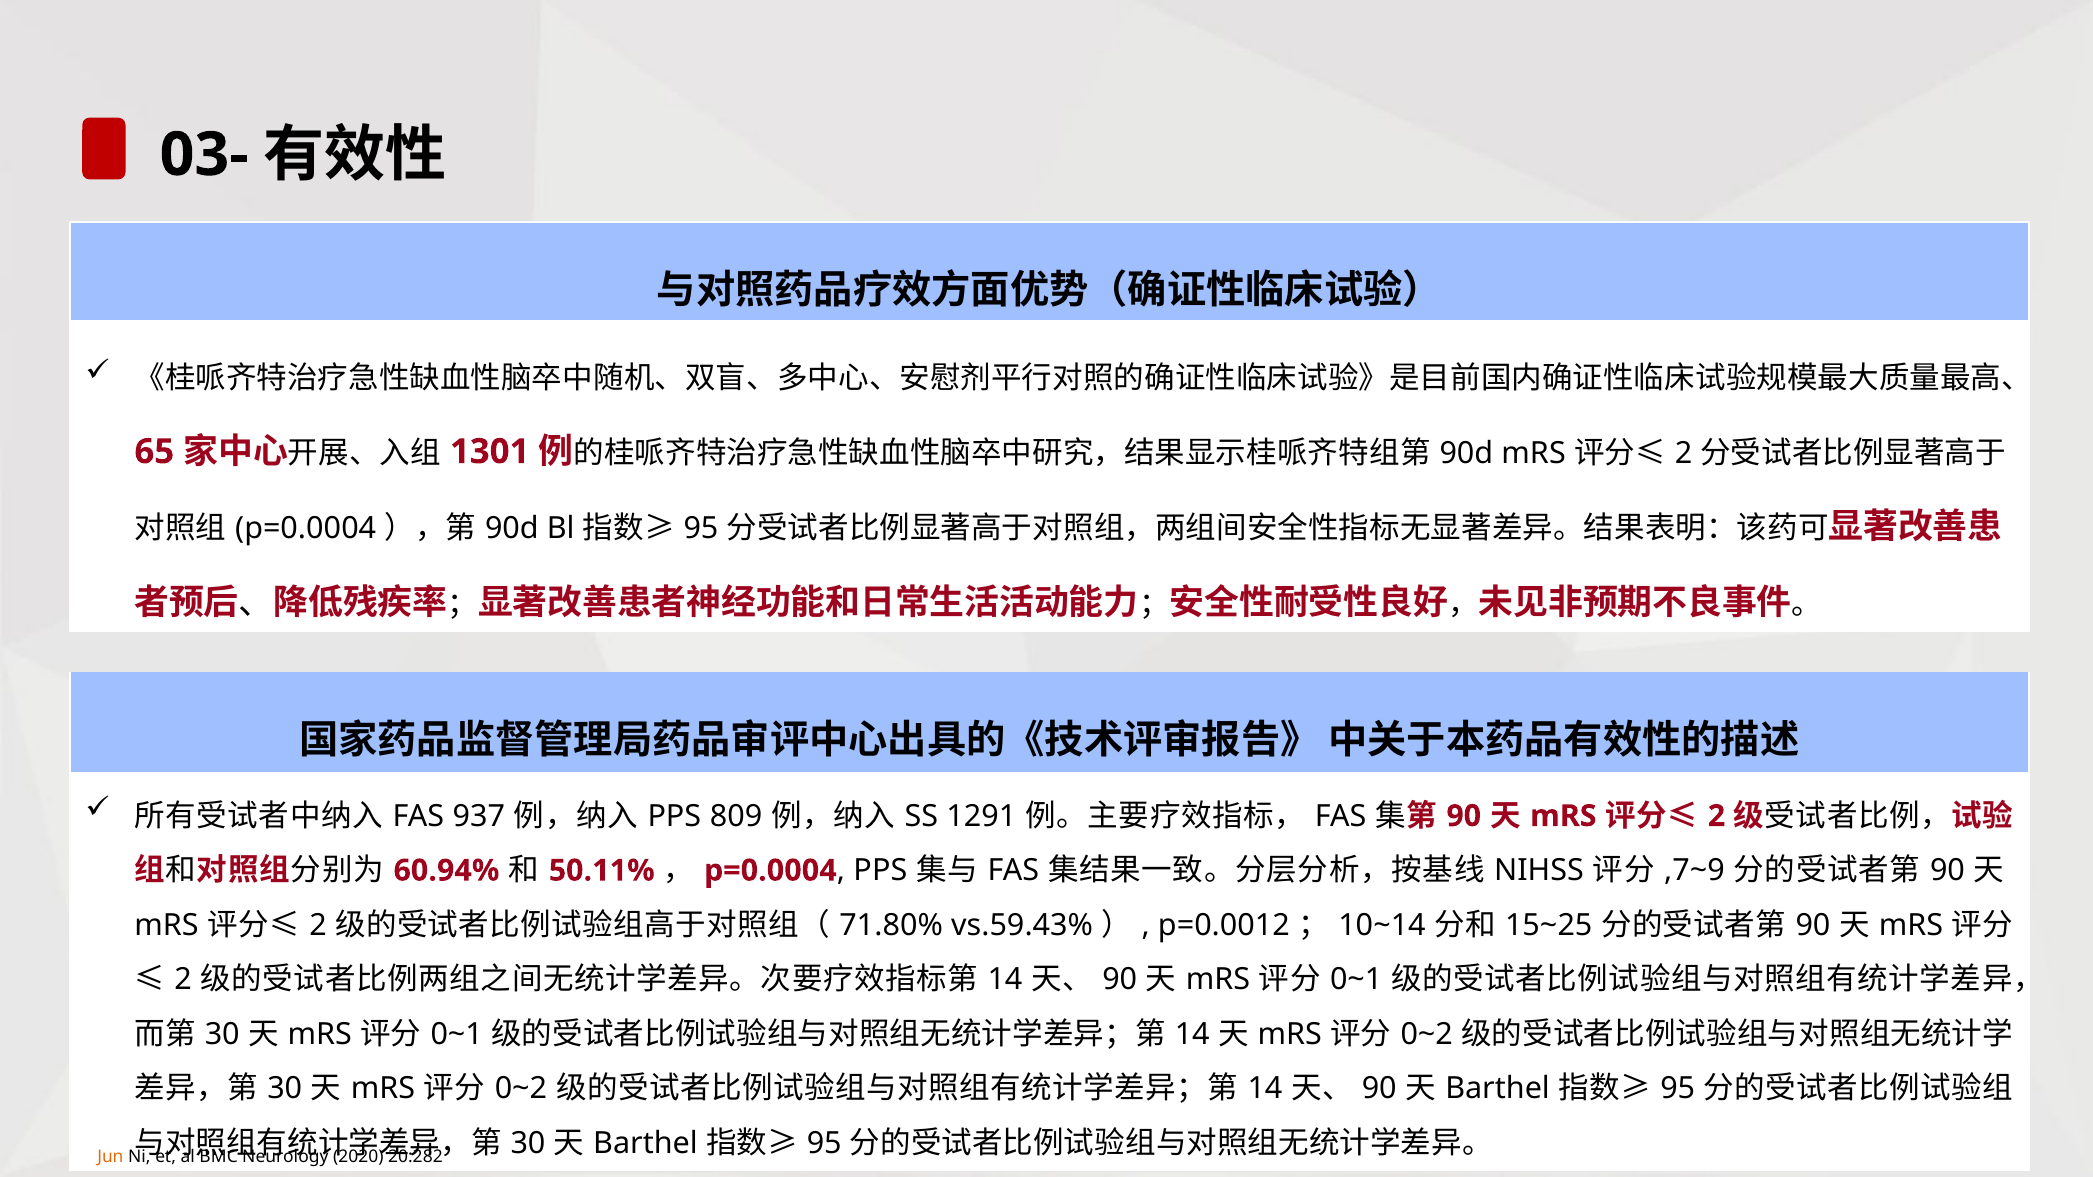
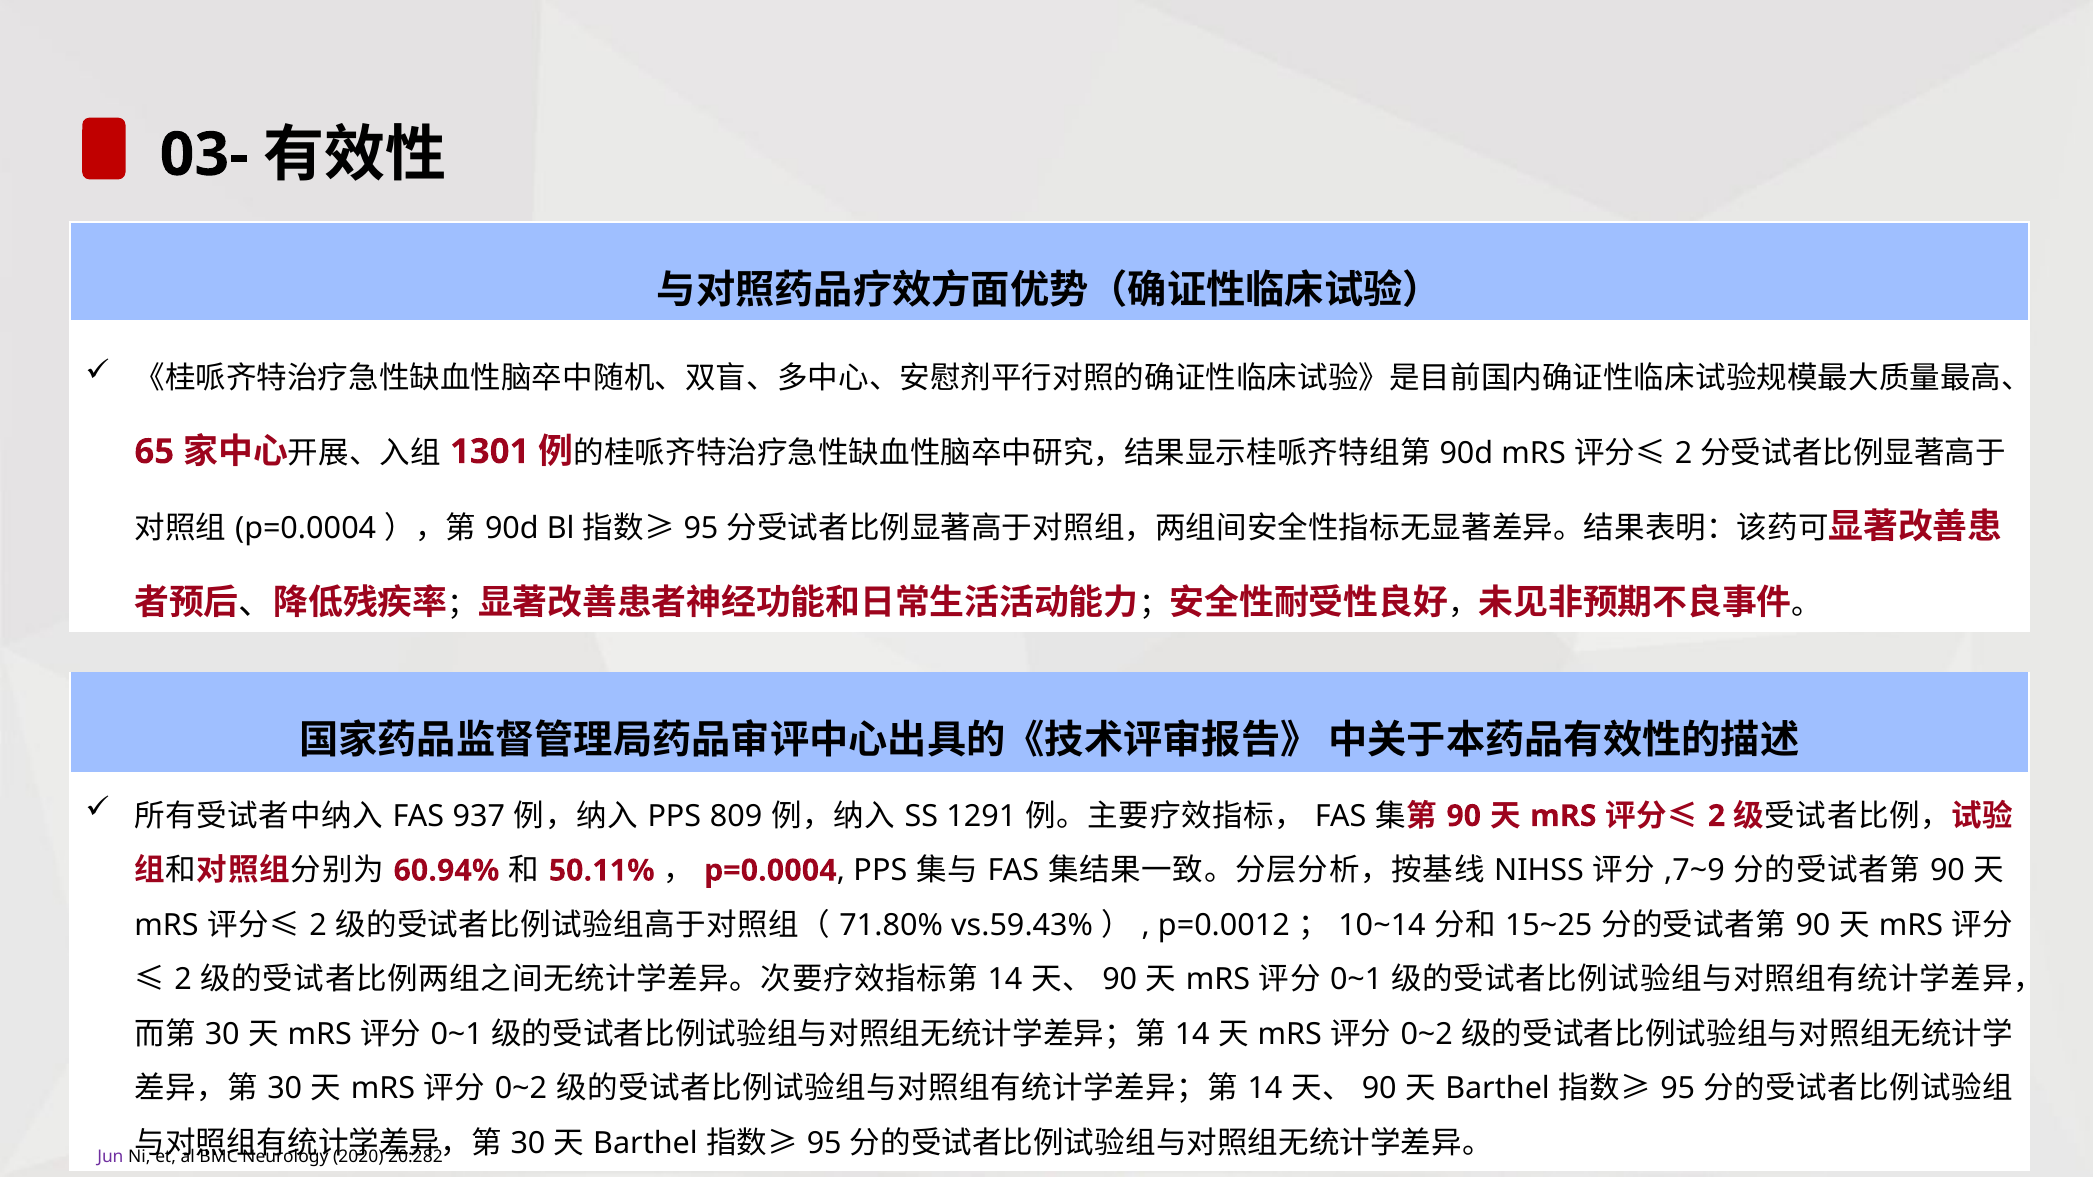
Jun colour: orange -> purple
